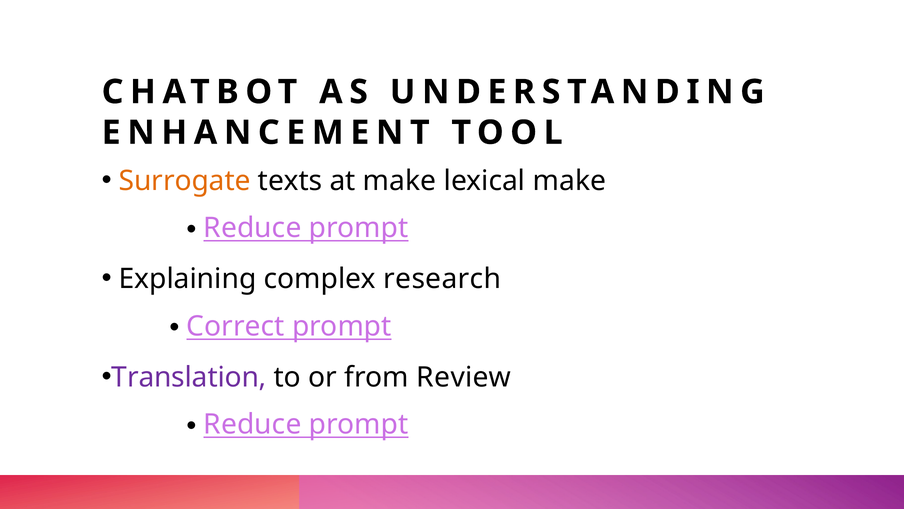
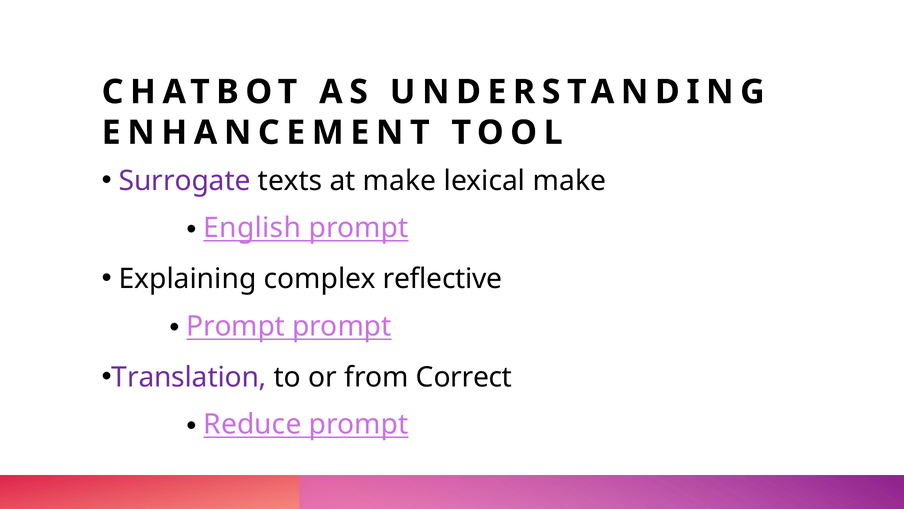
Surrogate colour: orange -> purple
Reduce at (252, 228): Reduce -> English
research: research -> reflective
Correct at (236, 326): Correct -> Prompt
Review: Review -> Correct
